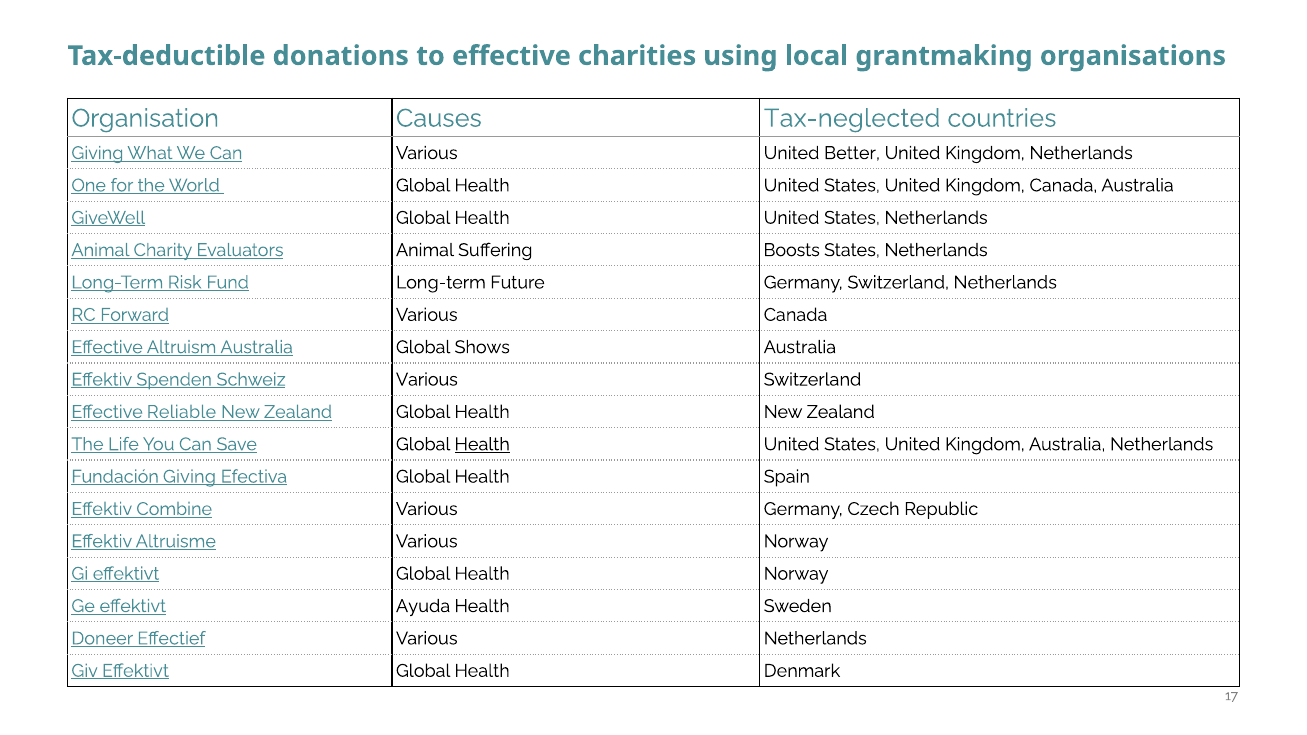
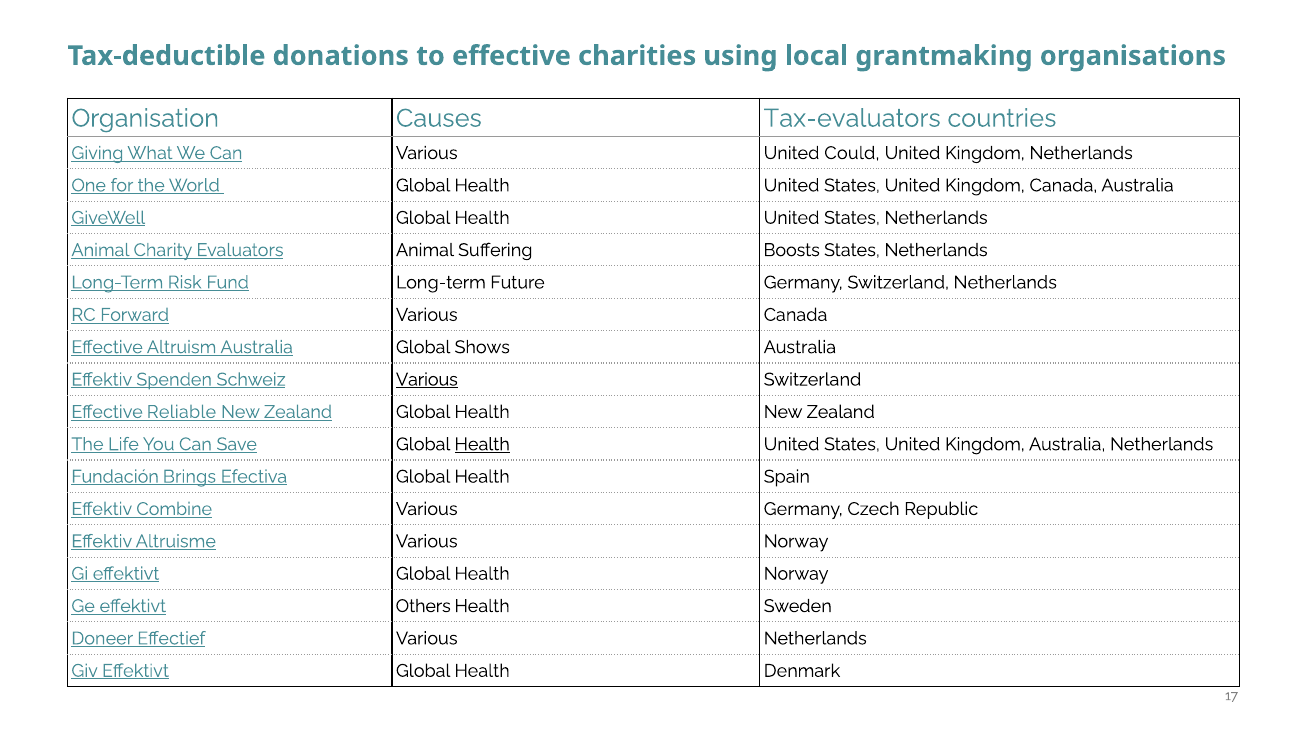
Tax-neglected: Tax-neglected -> Tax-evaluators
Better: Better -> Could
Various at (427, 380) underline: none -> present
Fundación Giving: Giving -> Brings
Ayuda: Ayuda -> Others
